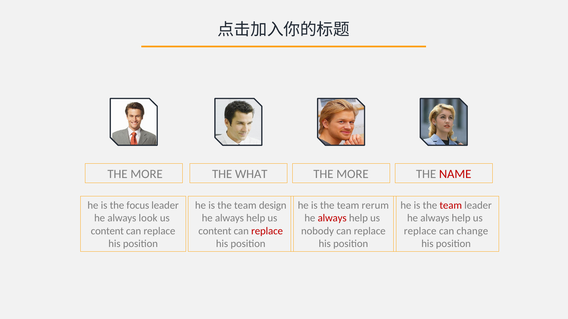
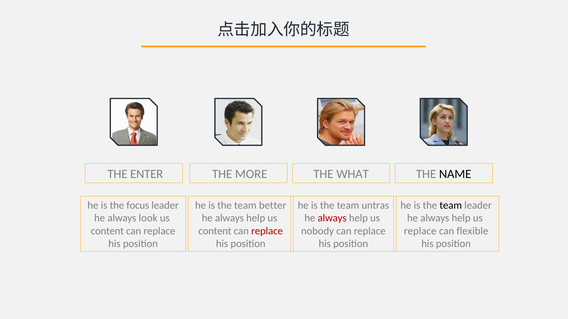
MORE at (147, 174): MORE -> ENTER
WHAT: WHAT -> MORE
MORE at (352, 174): MORE -> WHAT
NAME colour: red -> black
design: design -> better
rerum: rerum -> untras
team at (451, 206) colour: red -> black
change: change -> flexible
